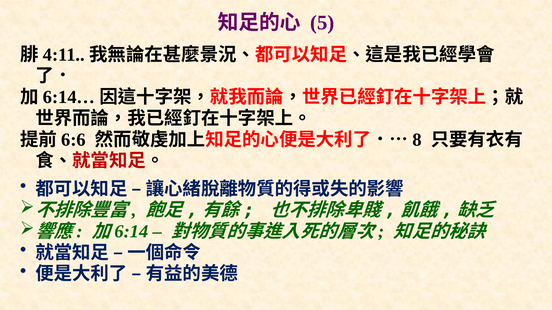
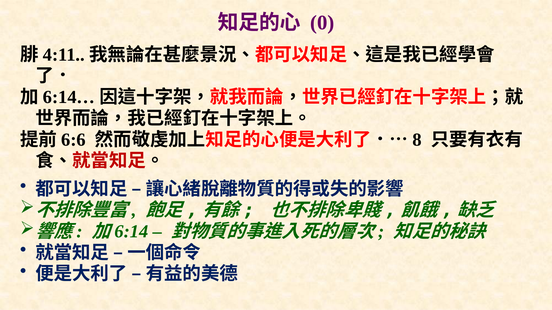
5: 5 -> 0
